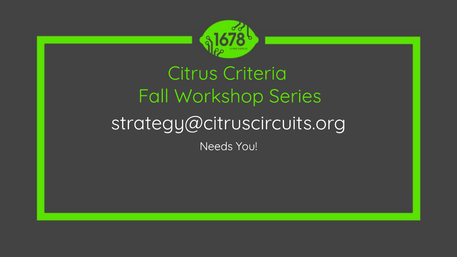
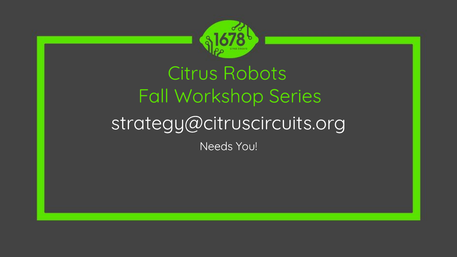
Criteria: Criteria -> Robots
